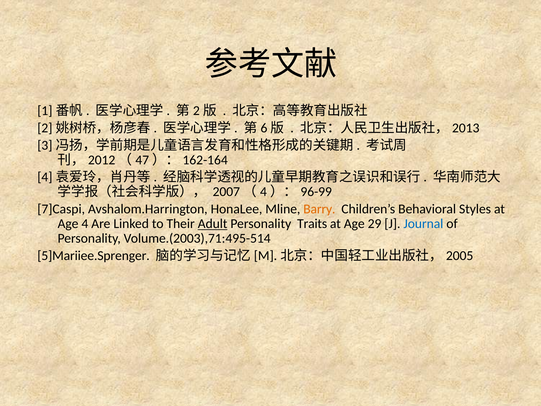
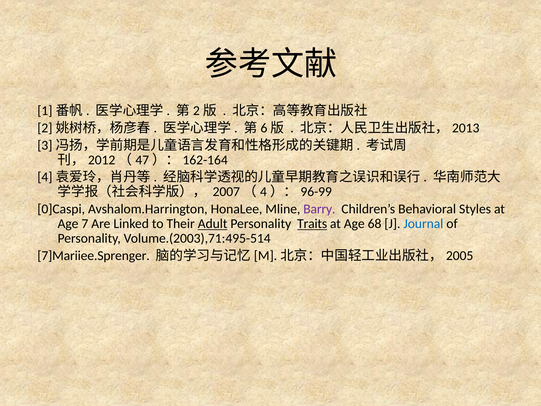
7]Caspi: 7]Caspi -> 0]Caspi
Barry colour: orange -> purple
4: 4 -> 7
Traits underline: none -> present
29: 29 -> 68
5]Mariiee.Sprenger: 5]Mariiee.Sprenger -> 7]Mariiee.Sprenger
